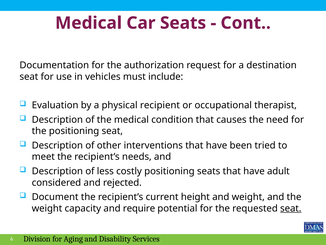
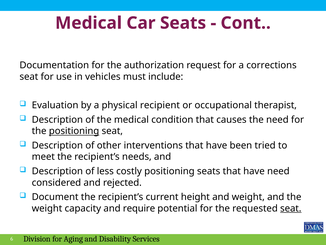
destination: destination -> corrections
positioning at (74, 131) underline: none -> present
have adult: adult -> need
